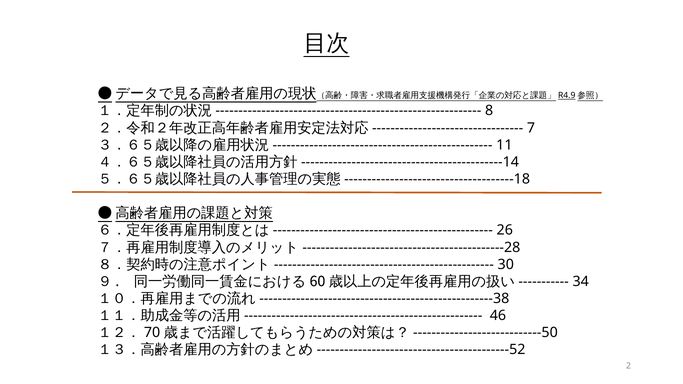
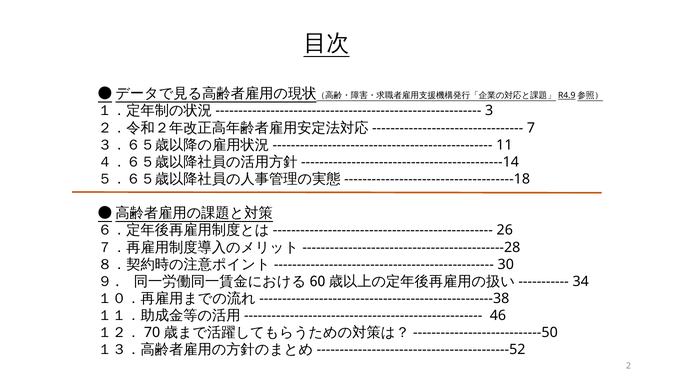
8: 8 -> 3
